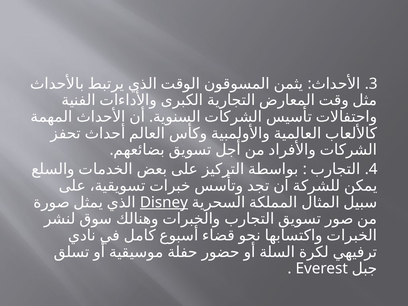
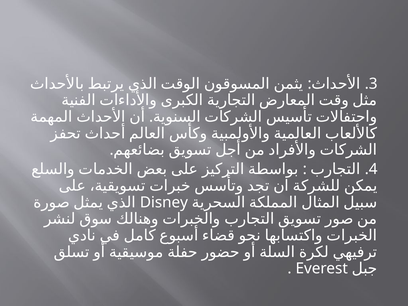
Disney underline: present -> none
